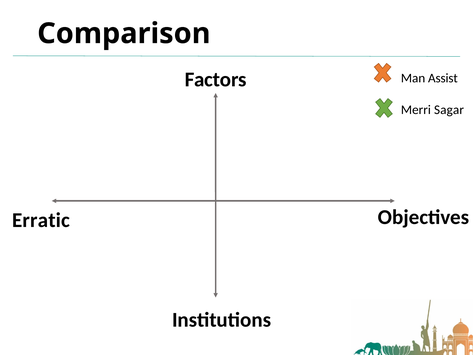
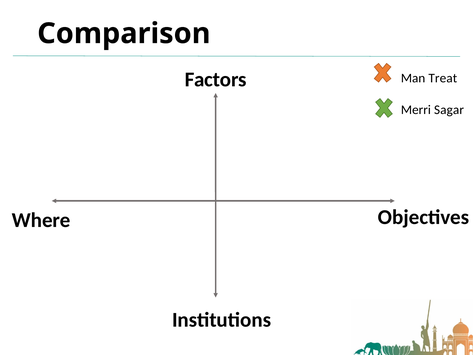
Assist: Assist -> Treat
Erratic: Erratic -> Where
